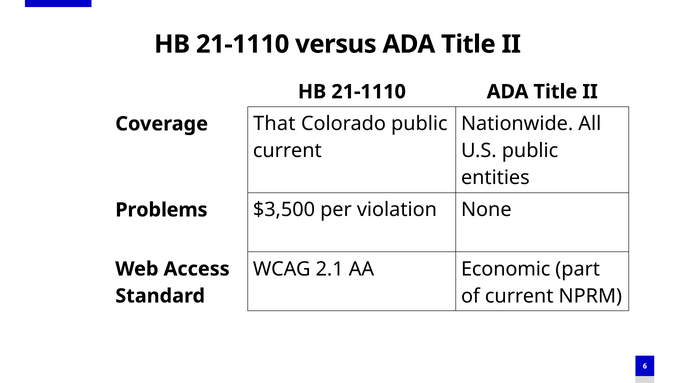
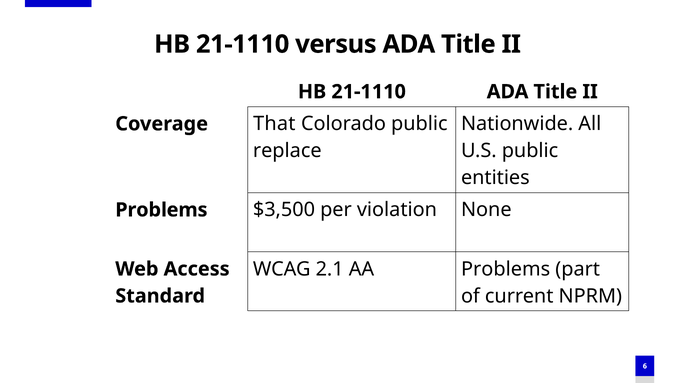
current at (287, 151): current -> replace
AA Economic: Economic -> Problems
